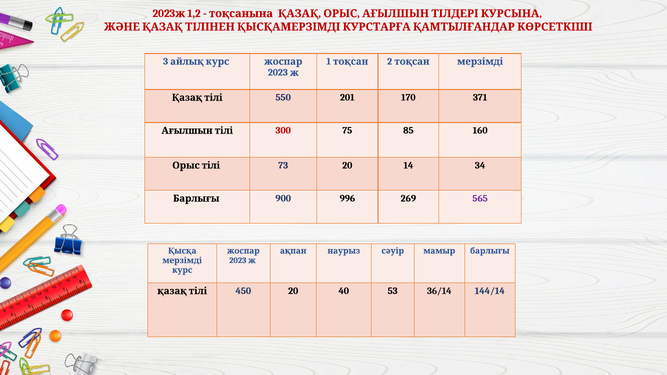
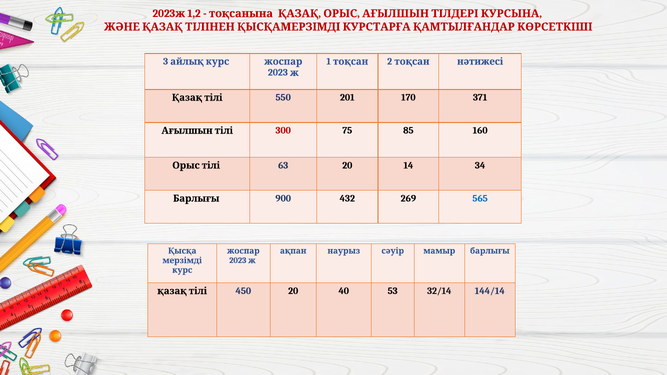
тоқсан мерзімді: мерзімді -> нәтижесі
73: 73 -> 63
996: 996 -> 432
565 colour: purple -> blue
36/14: 36/14 -> 32/14
